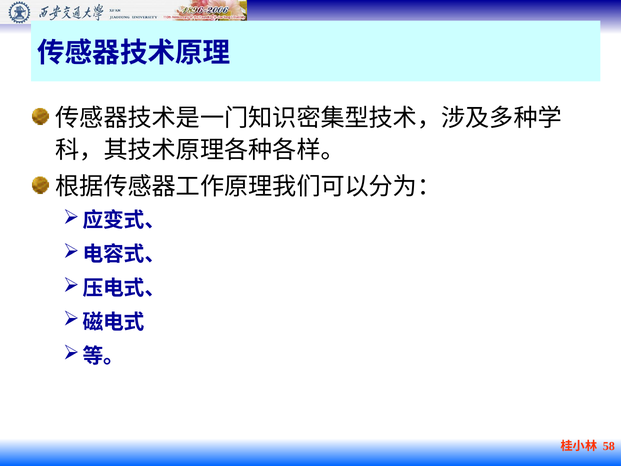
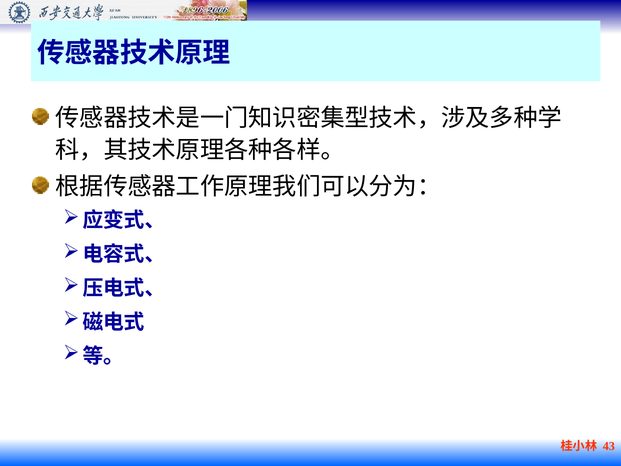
58: 58 -> 43
